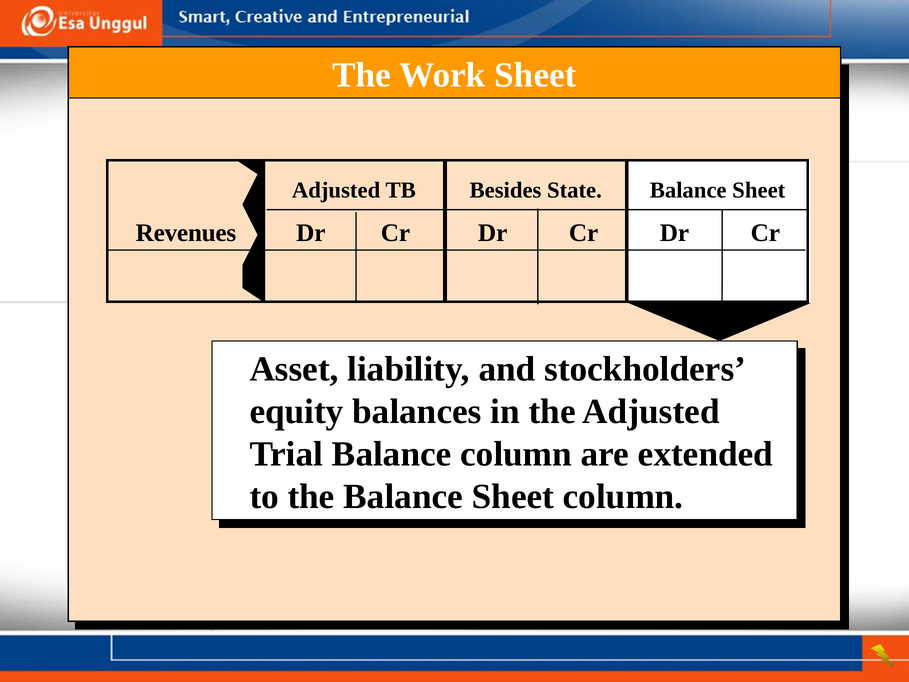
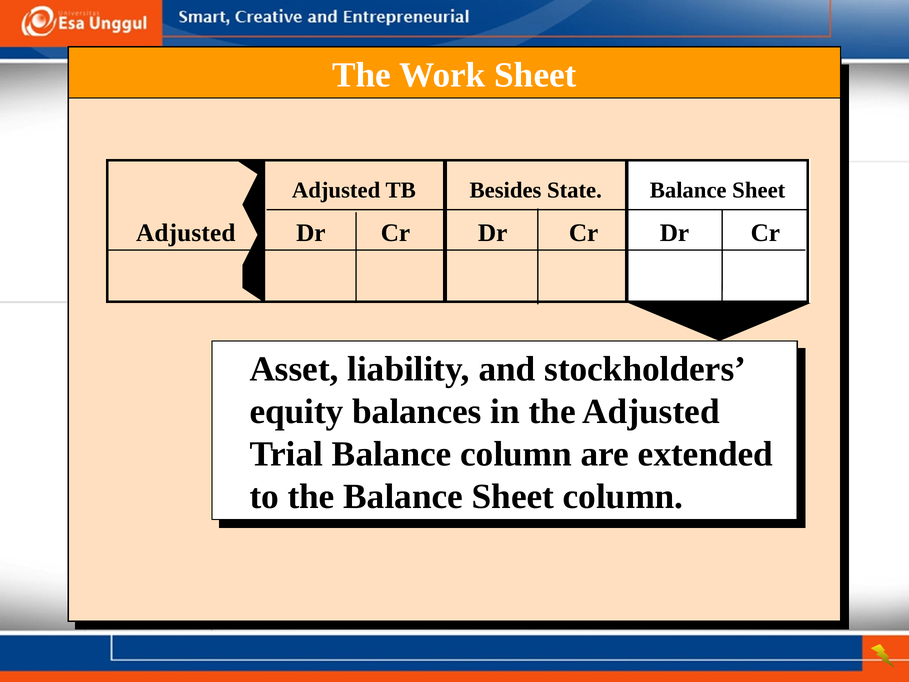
Revenues at (186, 233): Revenues -> Adjusted
